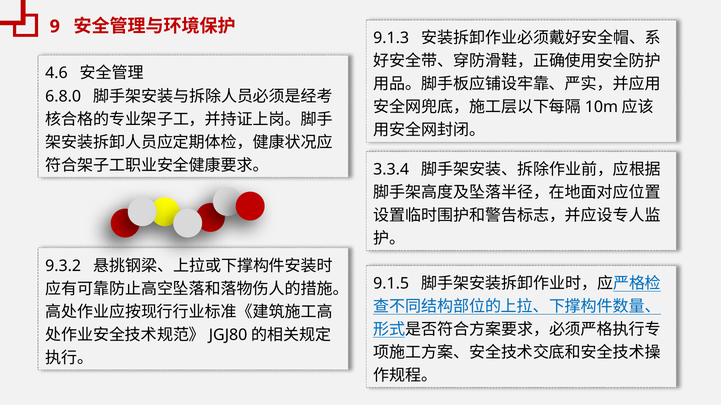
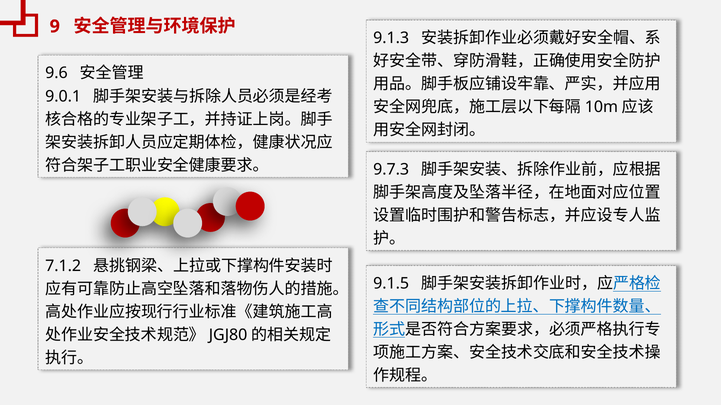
4.6: 4.6 -> 9.6
6.8.0: 6.8.0 -> 9.0.1
3.3.4: 3.3.4 -> 9.7.3
9.3.2: 9.3.2 -> 7.1.2
